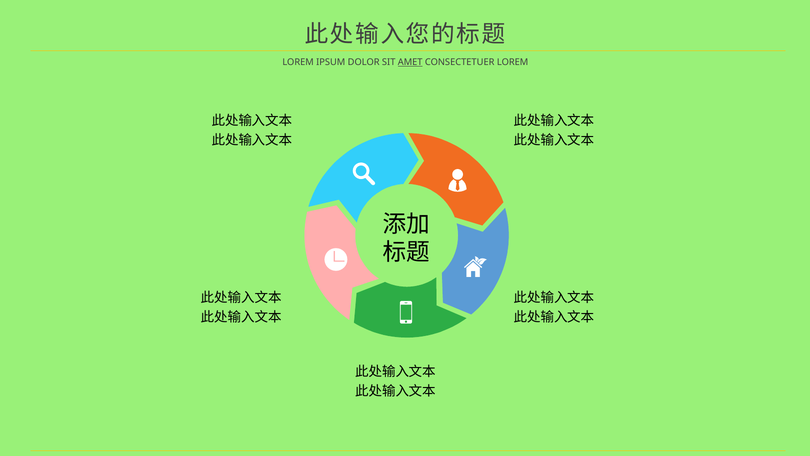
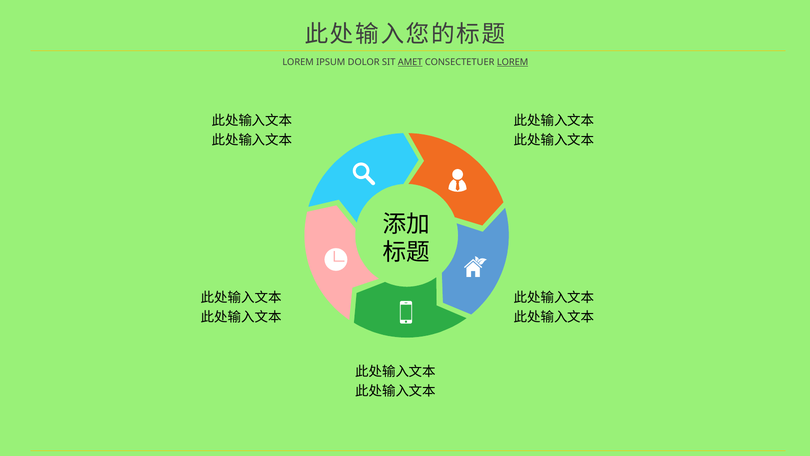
LOREM at (513, 62) underline: none -> present
